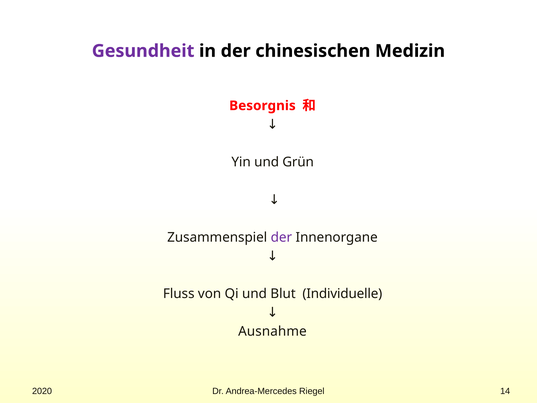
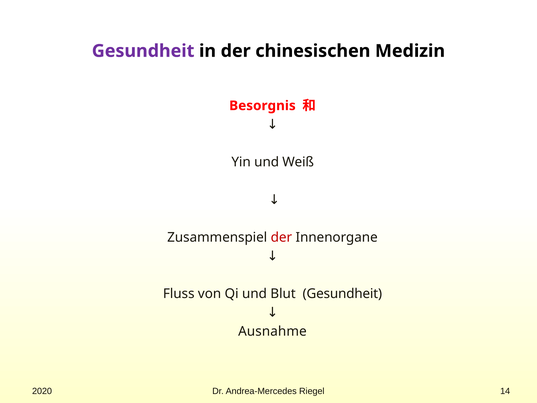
Grün: Grün -> Weiß
der at (281, 237) colour: purple -> red
Blut Individuelle: Individuelle -> Gesundheit
